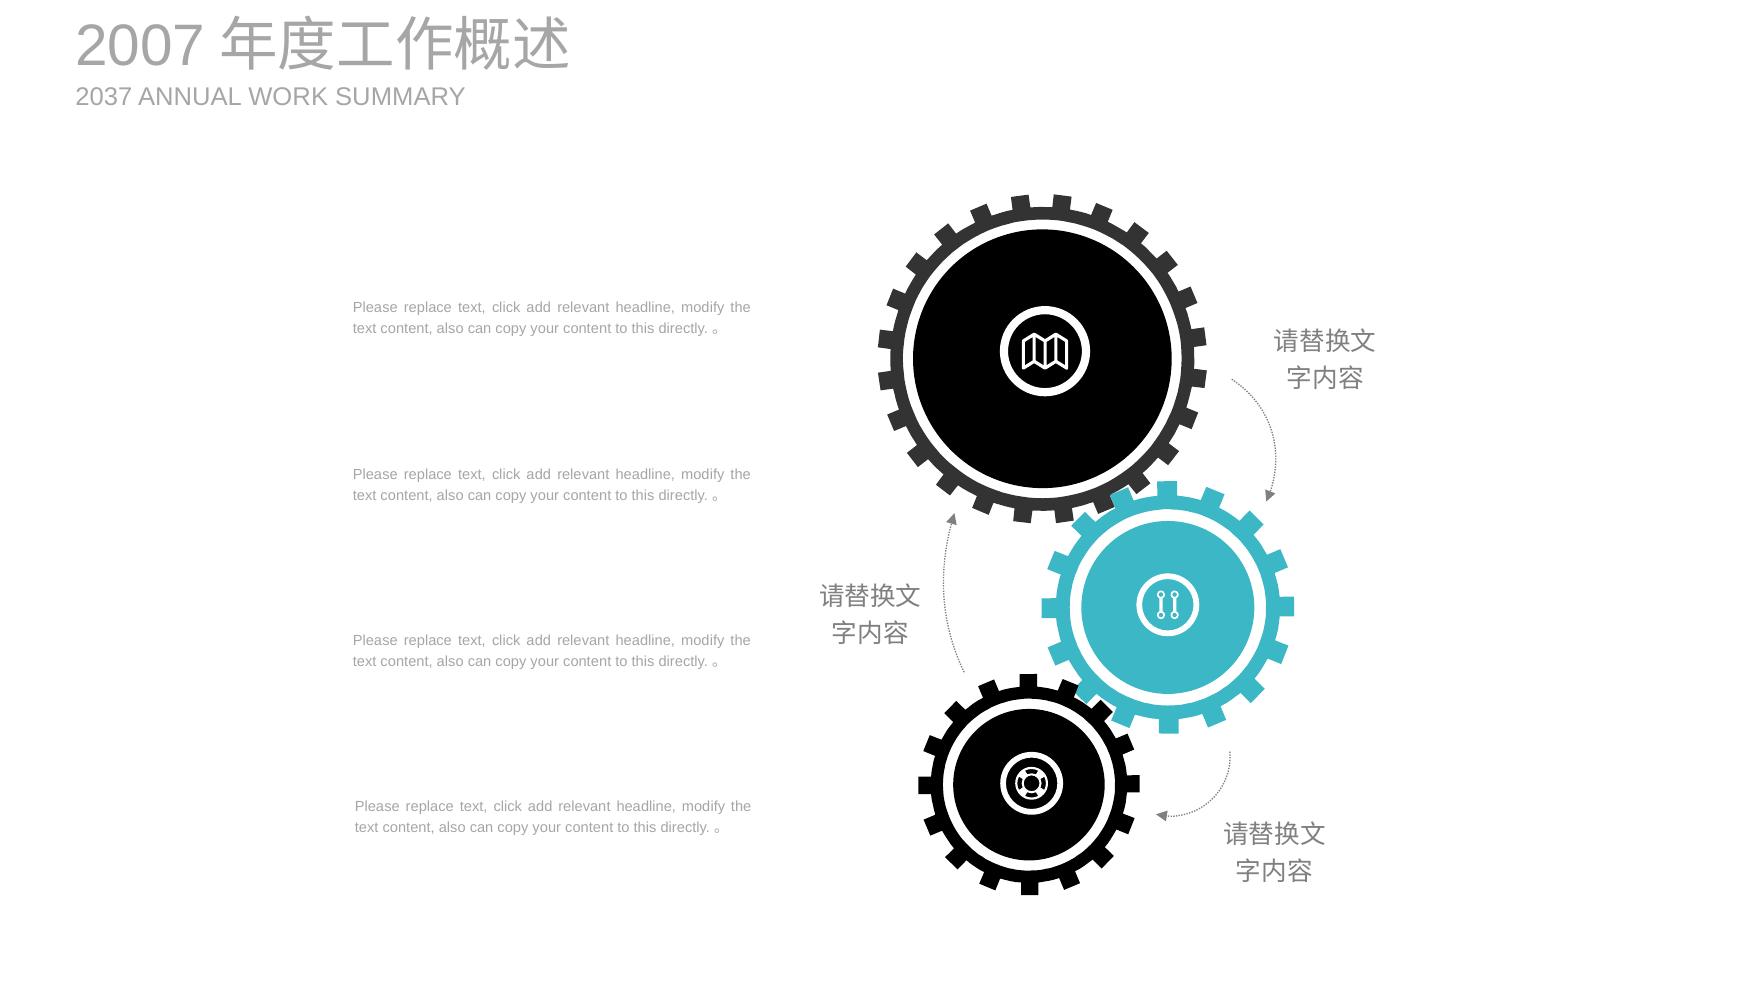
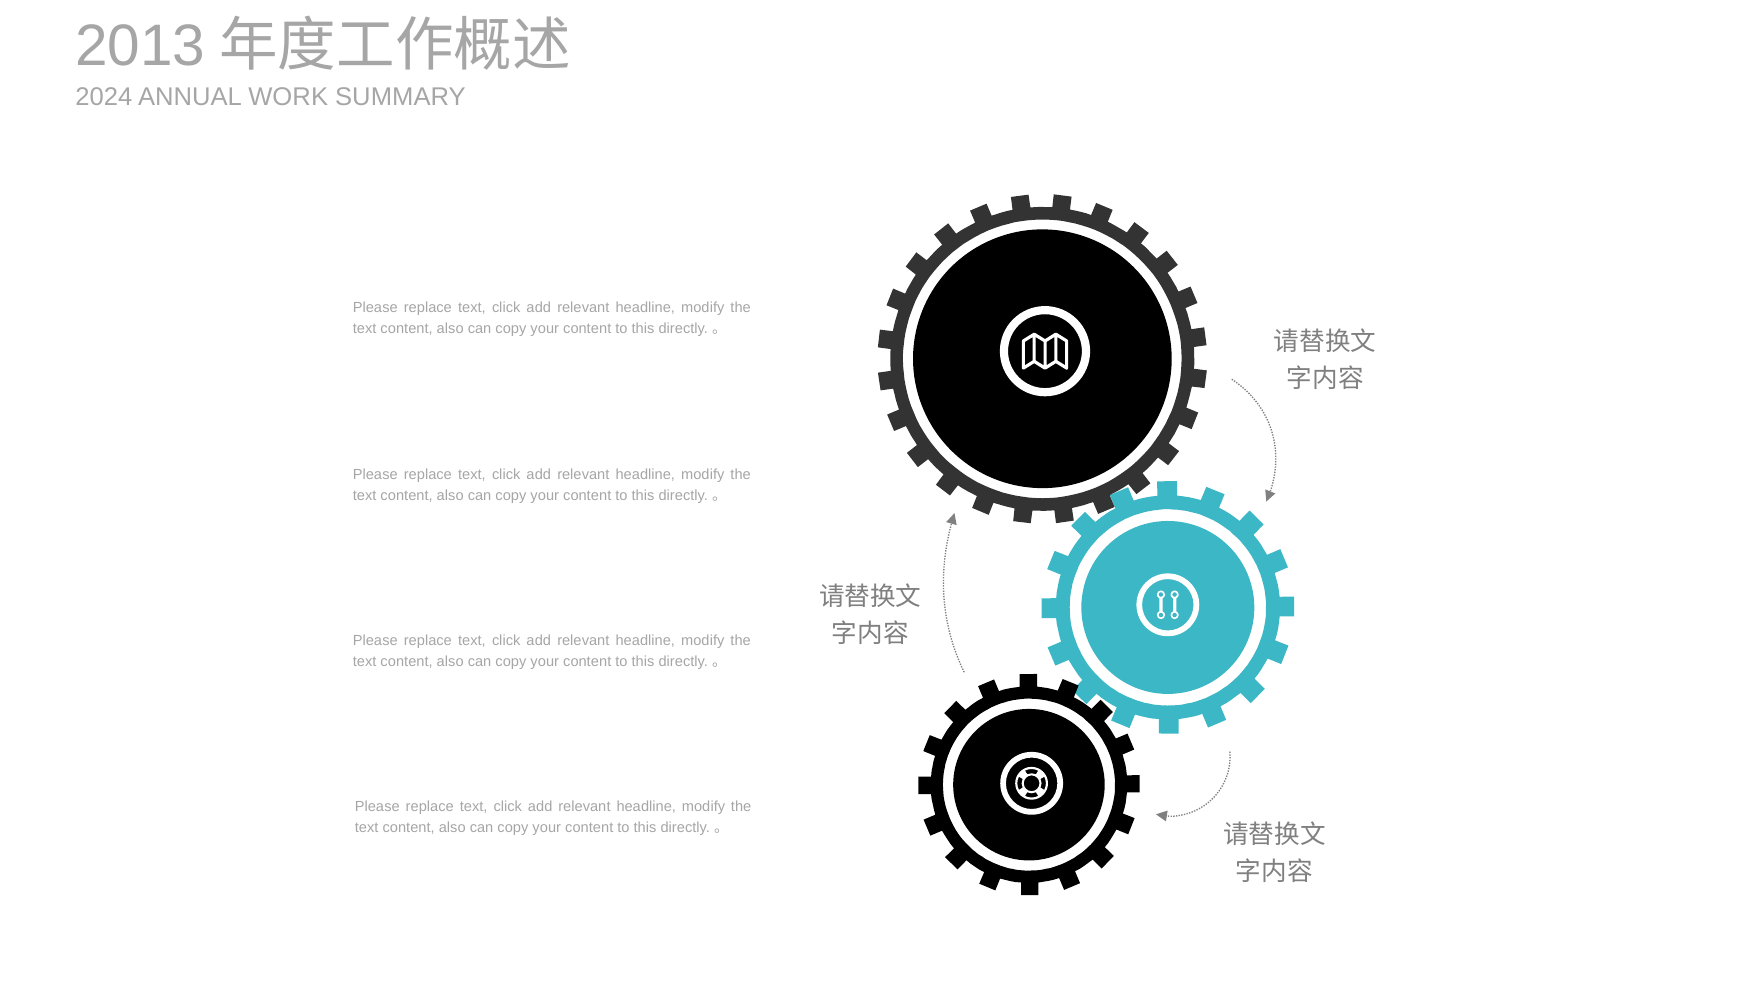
2007: 2007 -> 2013
2037: 2037 -> 2024
